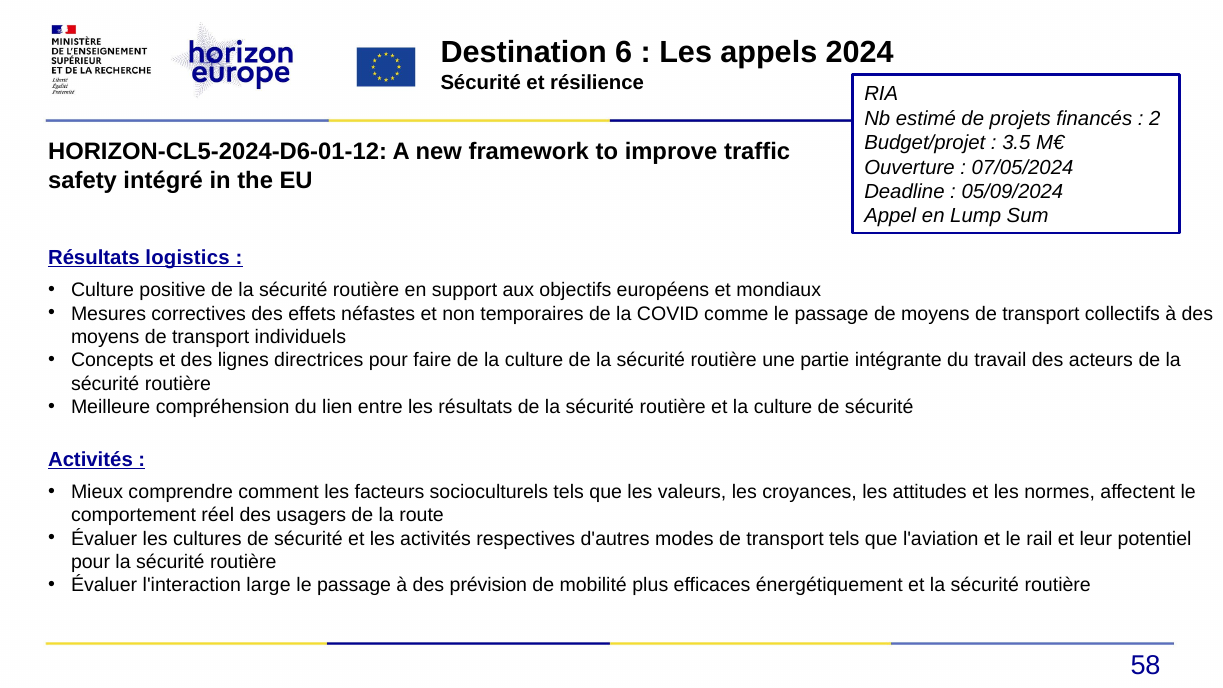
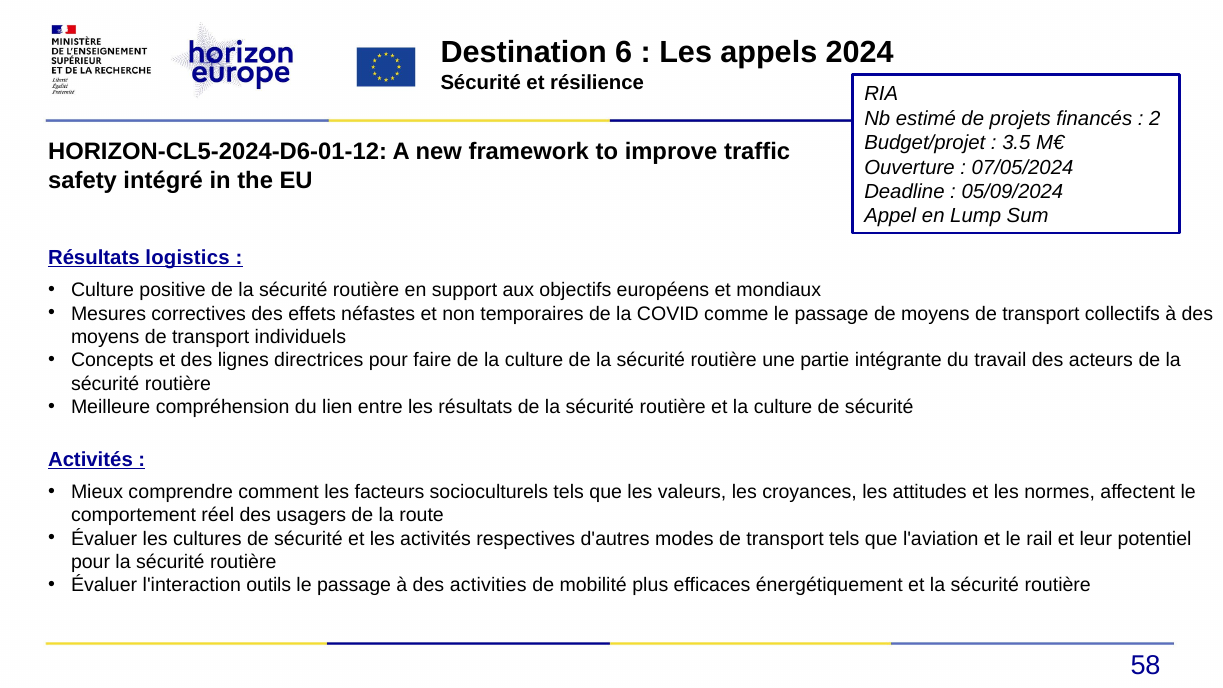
large: large -> outils
prévision: prévision -> activities
